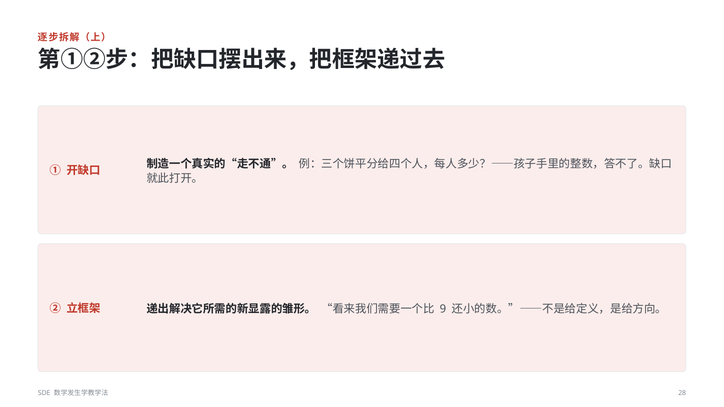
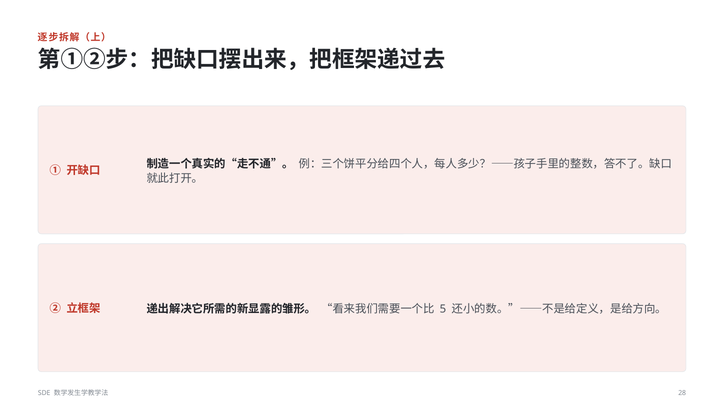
9: 9 -> 5
